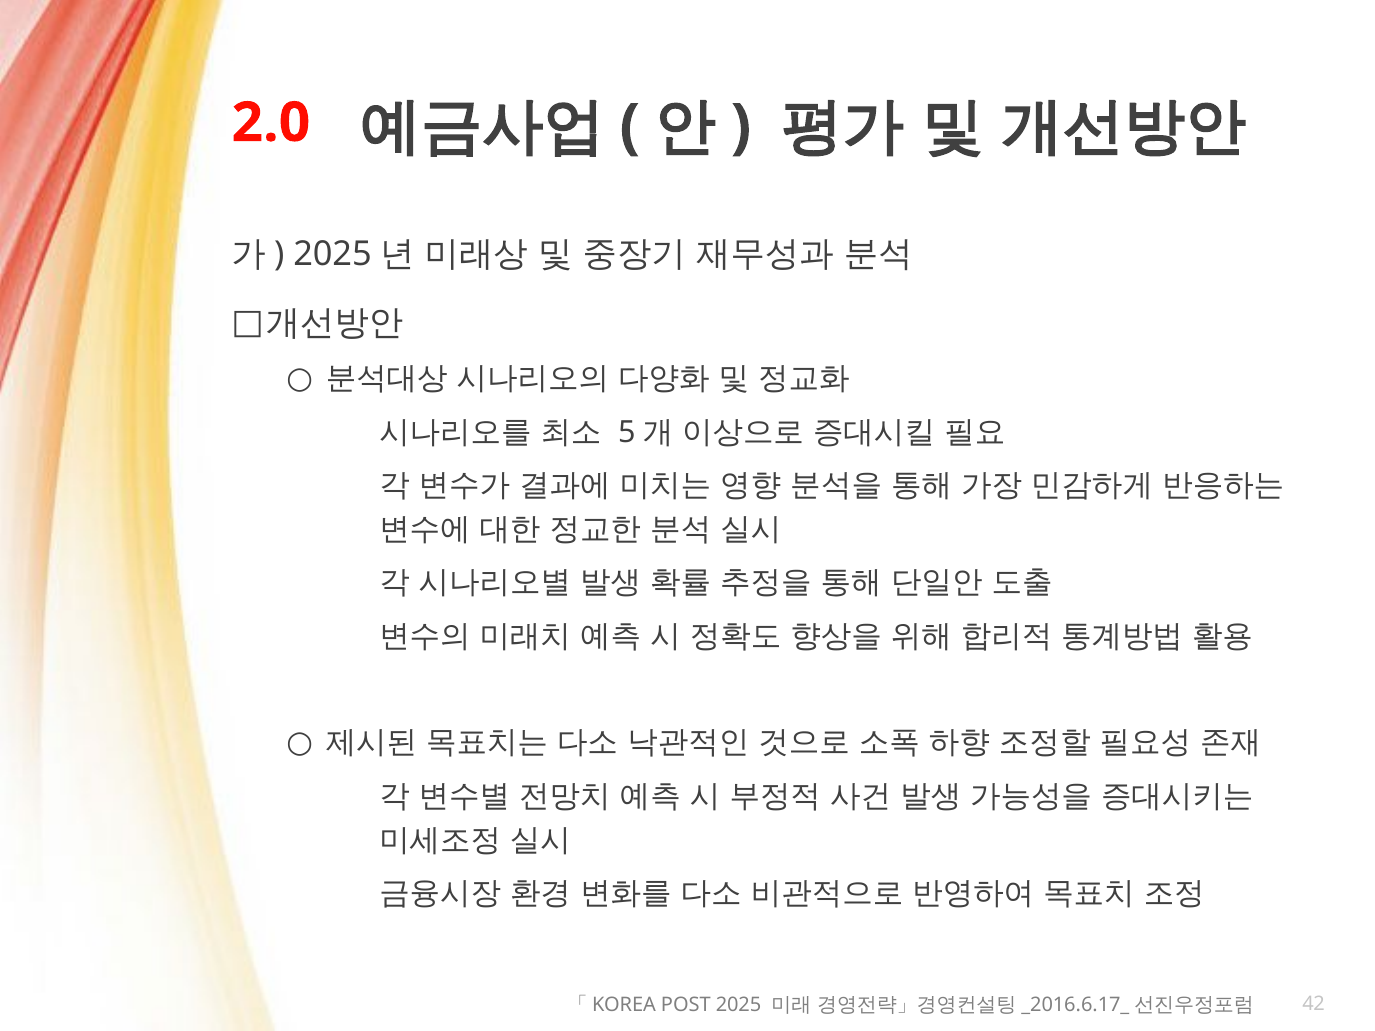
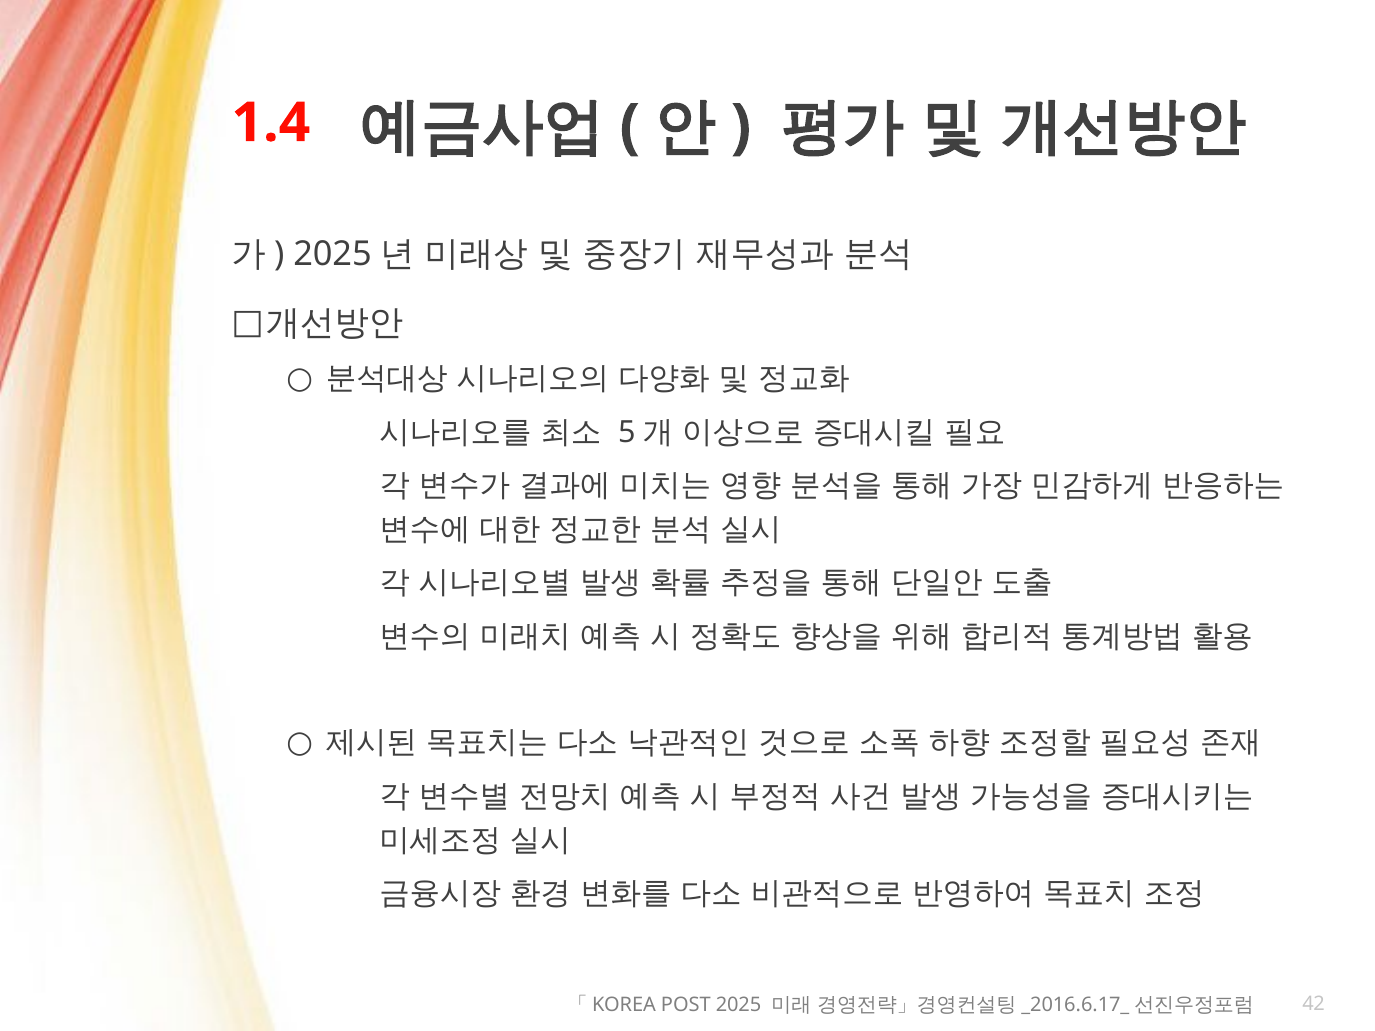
2.0: 2.0 -> 1.4
